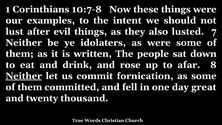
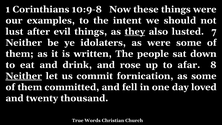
10:7-8: 10:7-8 -> 10:9-8
they underline: none -> present
great: great -> loved
